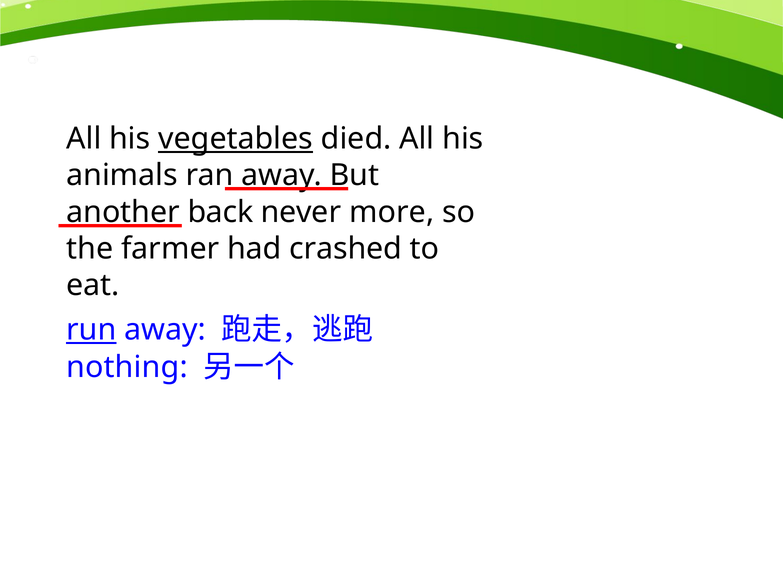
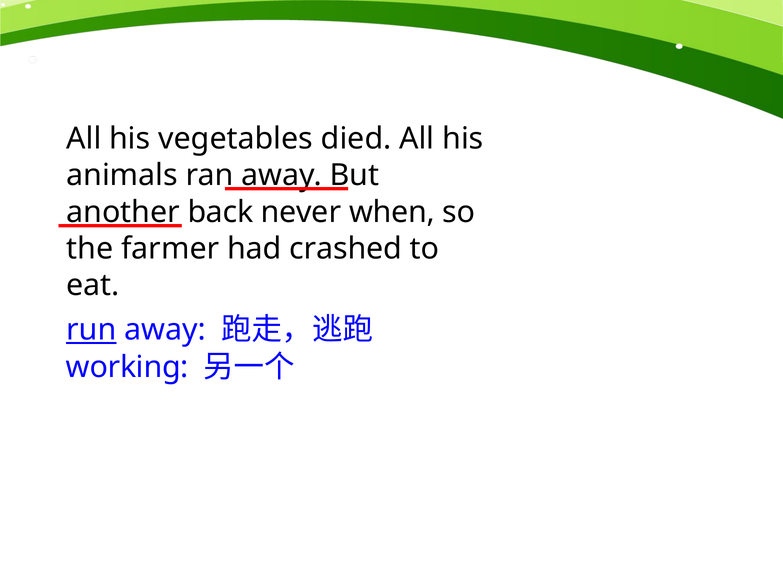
vegetables underline: present -> none
more: more -> when
nothing: nothing -> working
